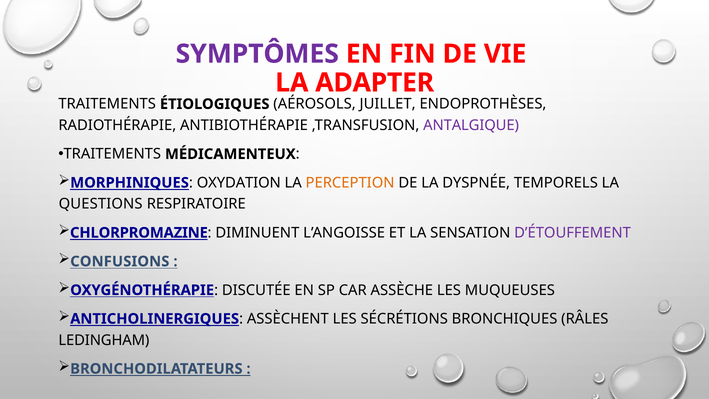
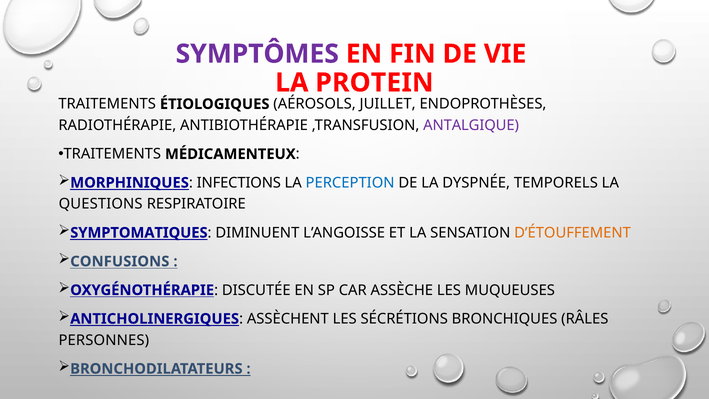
ADAPTER: ADAPTER -> PROTEIN
OXYDATION: OXYDATION -> INFECTIONS
PERCEPTION colour: orange -> blue
CHLORPROMAZINE: CHLORPROMAZINE -> SYMPTOMATIQUES
D’ÉTOUFFEMENT colour: purple -> orange
LEDINGHAM: LEDINGHAM -> PERSONNES
